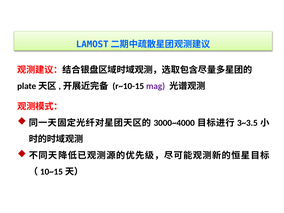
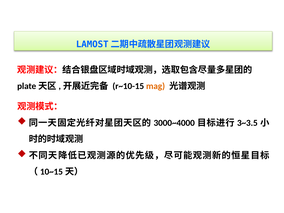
mag colour: purple -> orange
